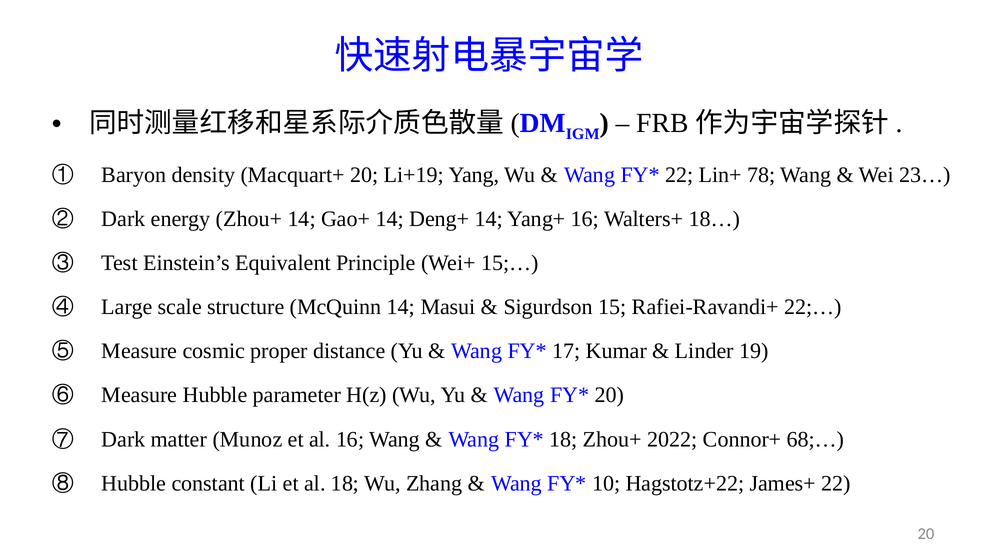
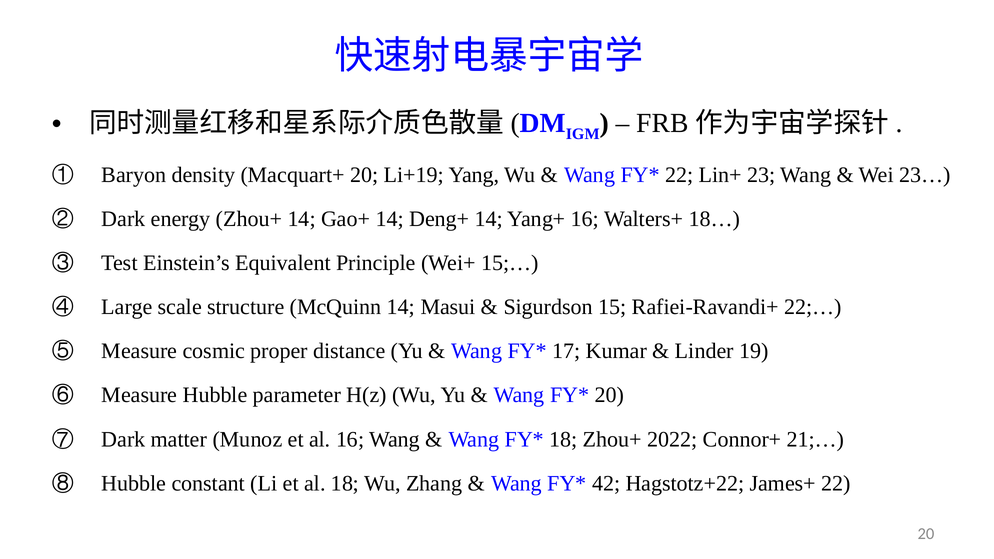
78: 78 -> 23
68;…: 68;… -> 21;…
10: 10 -> 42
